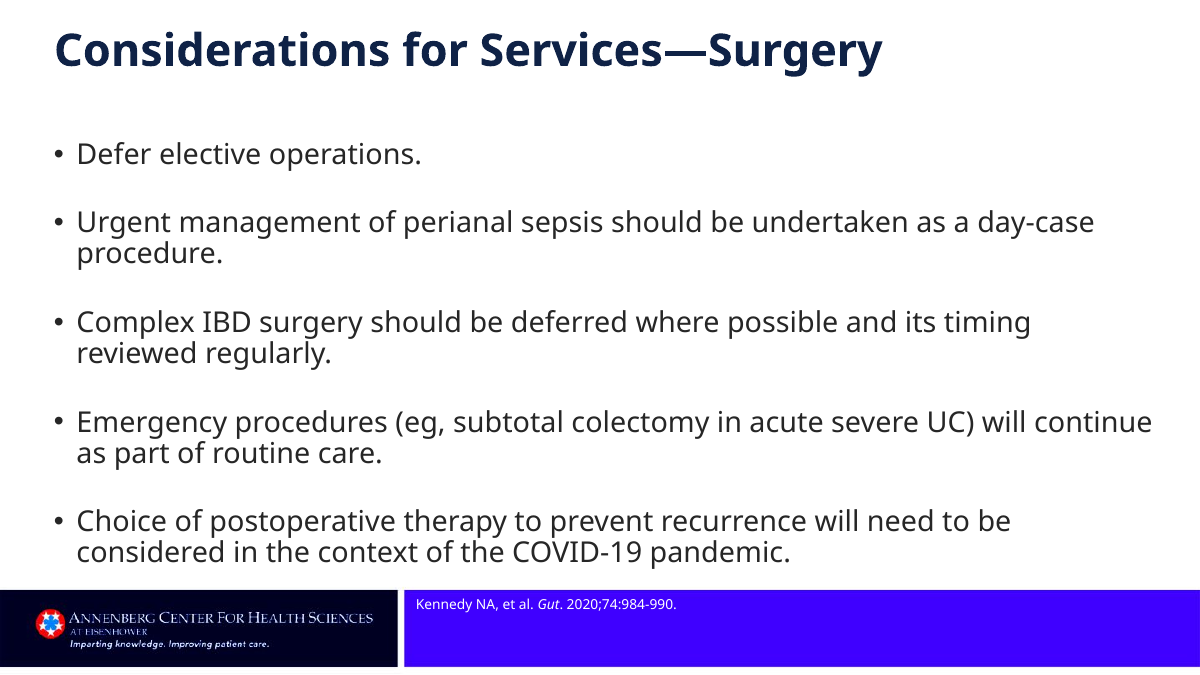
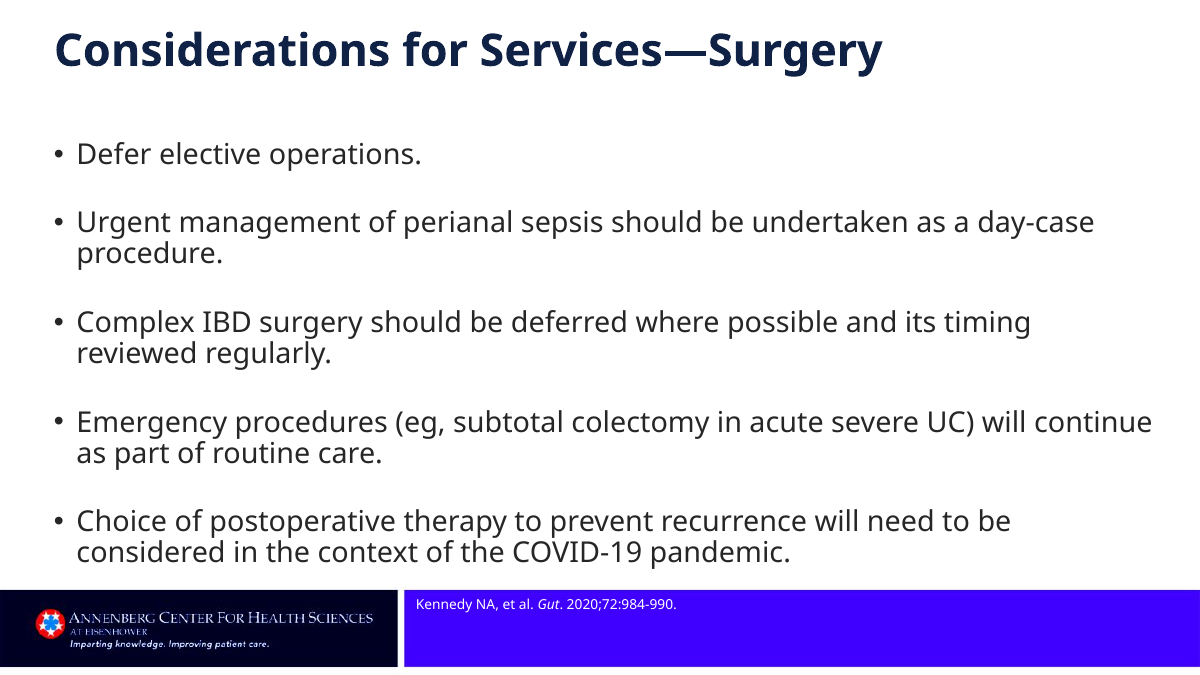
2020;74:984‐990: 2020;74:984‐990 -> 2020;72:984‐990
